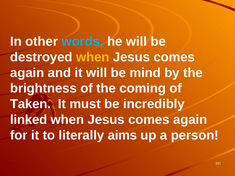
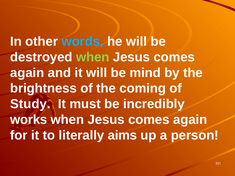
when at (93, 57) colour: yellow -> light green
Taken: Taken -> Study
linked: linked -> works
